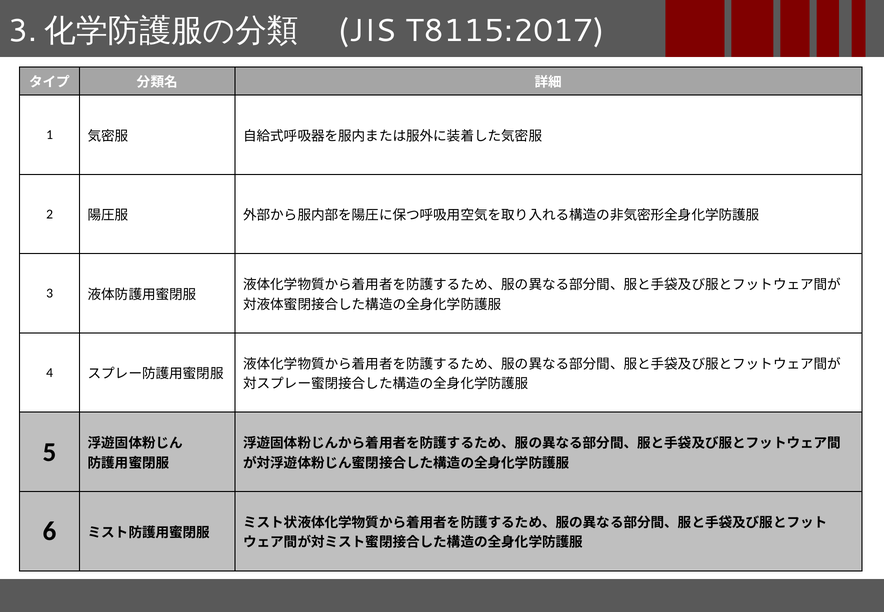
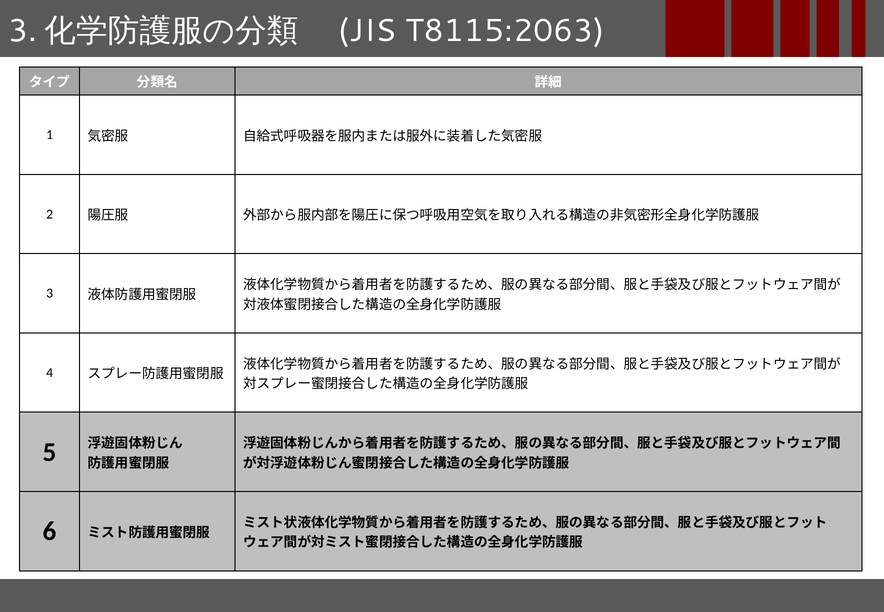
T8115:2017: T8115:2017 -> T8115:2063
